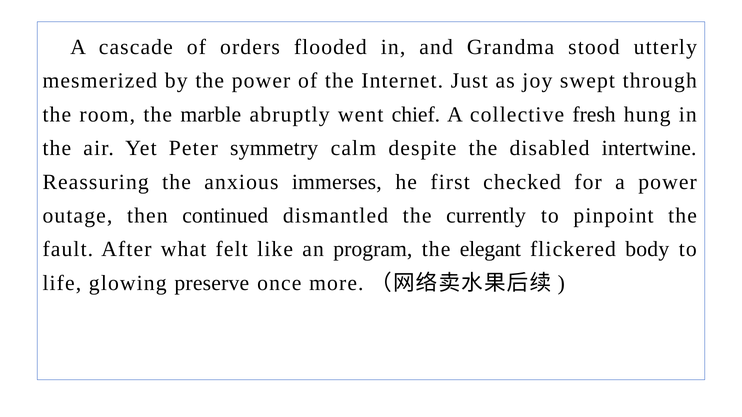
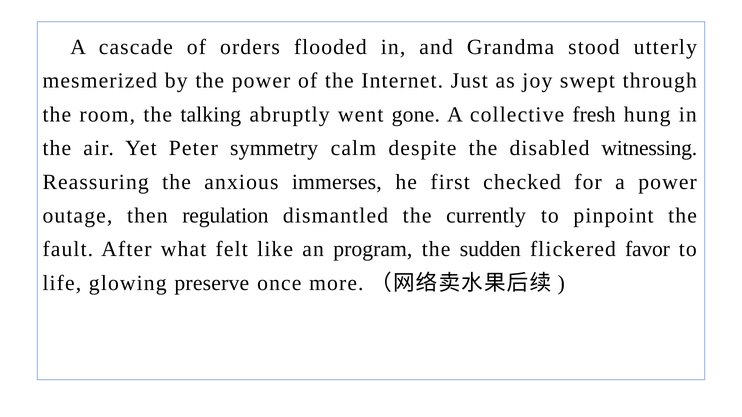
marble: marble -> talking
chief: chief -> gone
intertwine: intertwine -> witnessing
continued: continued -> regulation
elegant: elegant -> sudden
body: body -> favor
